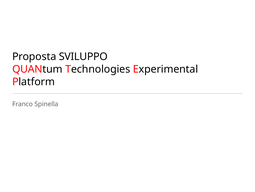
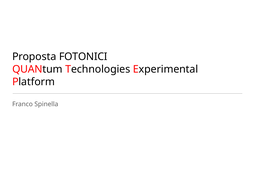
SVILUPPO: SVILUPPO -> FOTONICI
